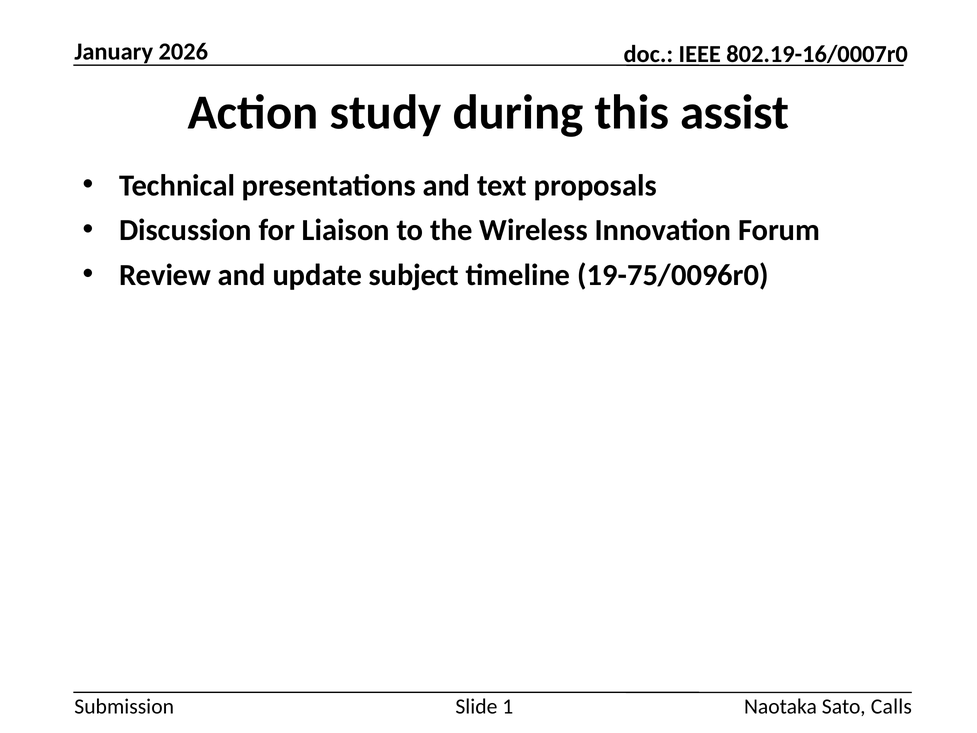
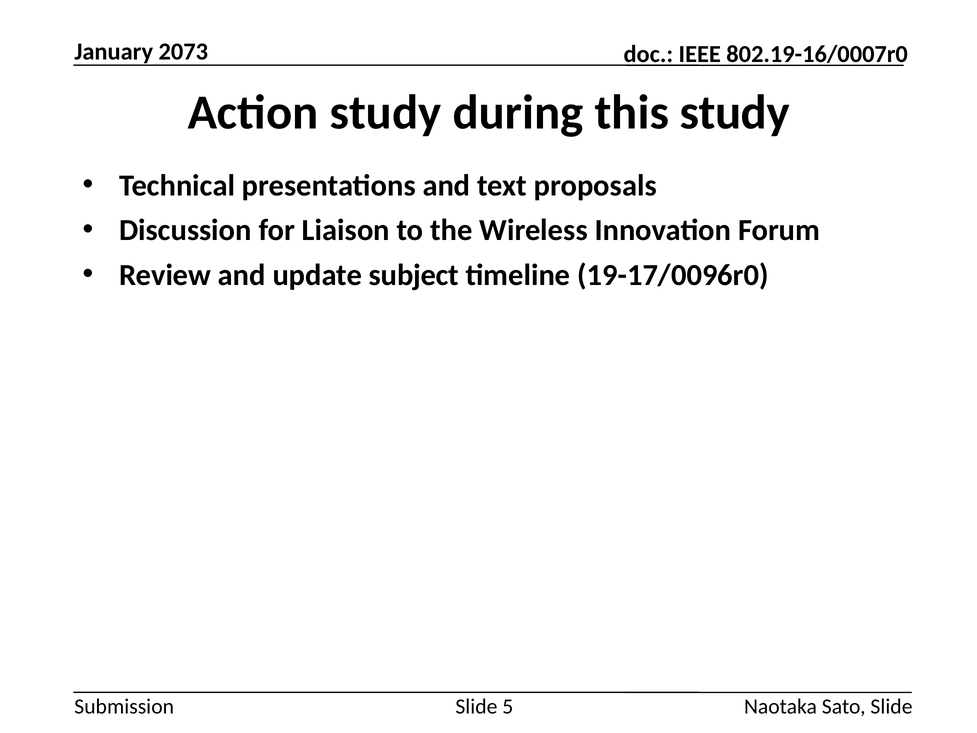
2026: 2026 -> 2073
this assist: assist -> study
19-75/0096r0: 19-75/0096r0 -> 19-17/0096r0
1: 1 -> 5
Sato Calls: Calls -> Slide
